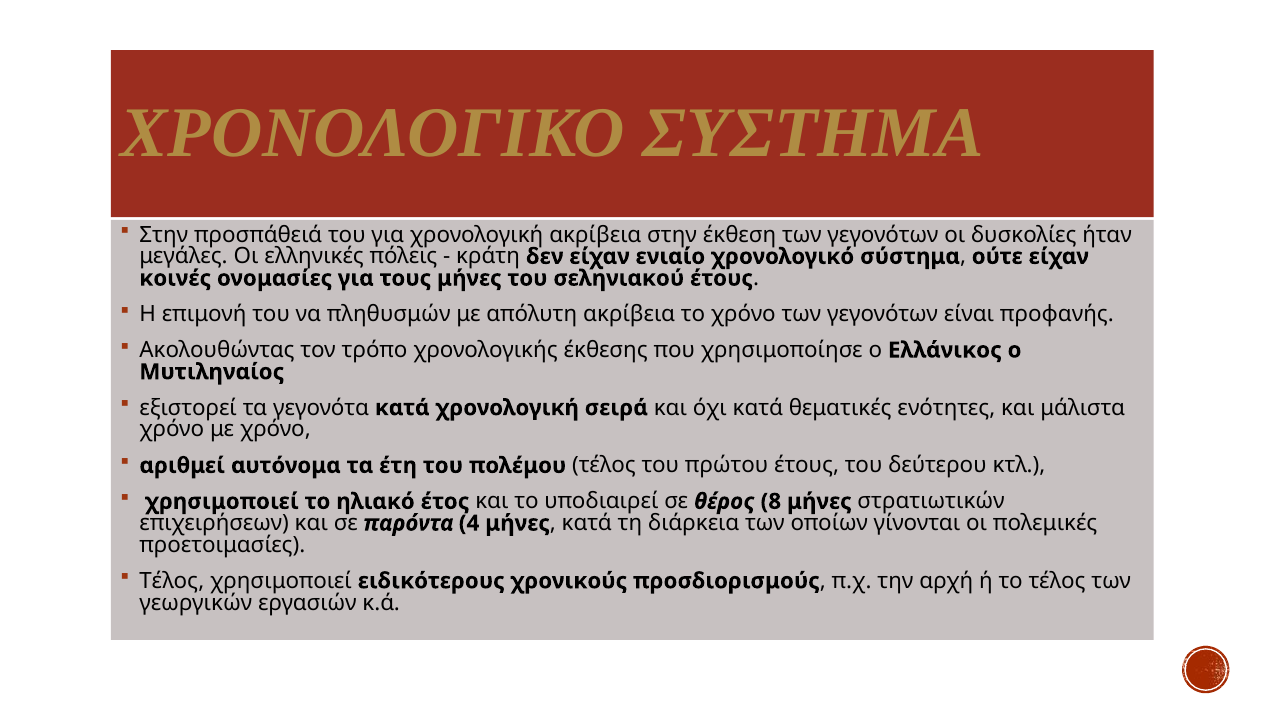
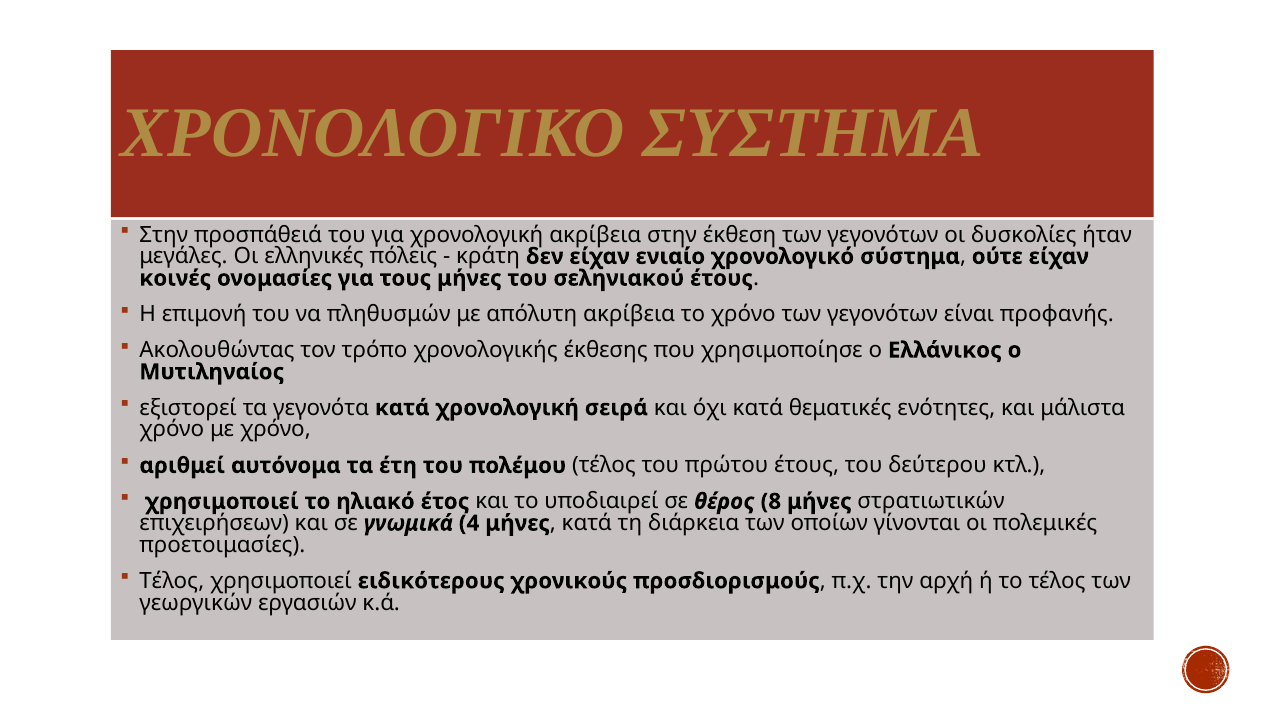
παρόντα: παρόντα -> γνωμικά
